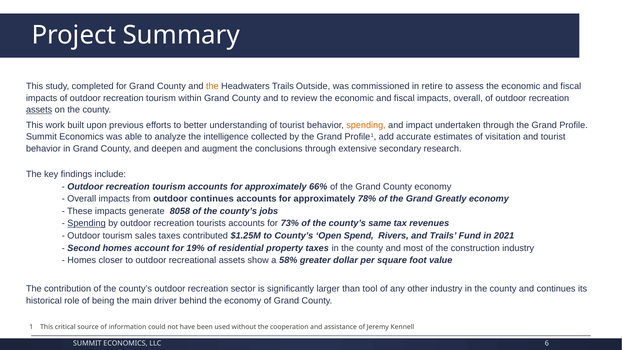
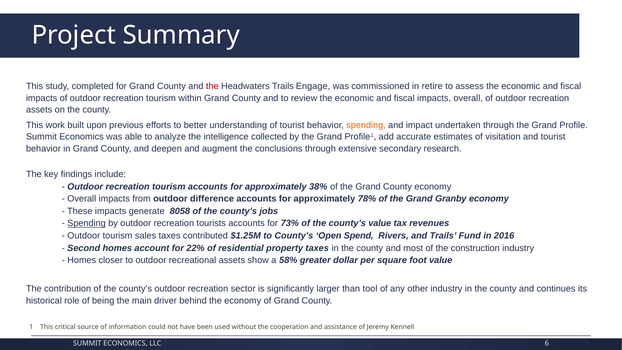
the at (212, 86) colour: orange -> red
Outside: Outside -> Engage
assets at (39, 110) underline: present -> none
66%: 66% -> 38%
outdoor continues: continues -> difference
Greatly: Greatly -> Granby
county’s same: same -> value
2021: 2021 -> 2016
19%: 19% -> 22%
